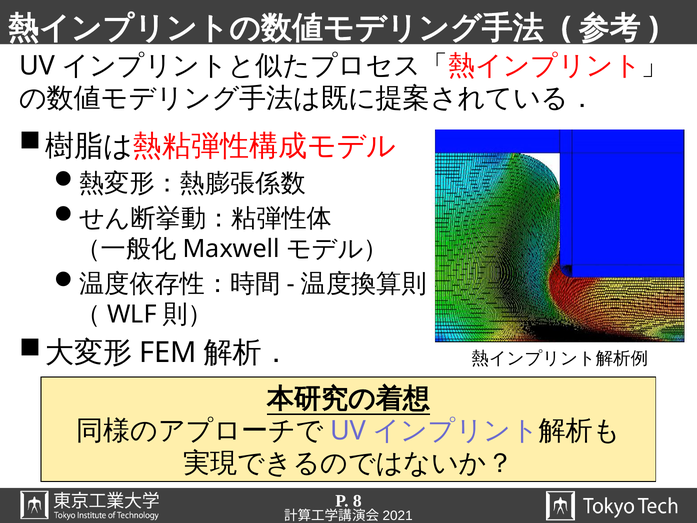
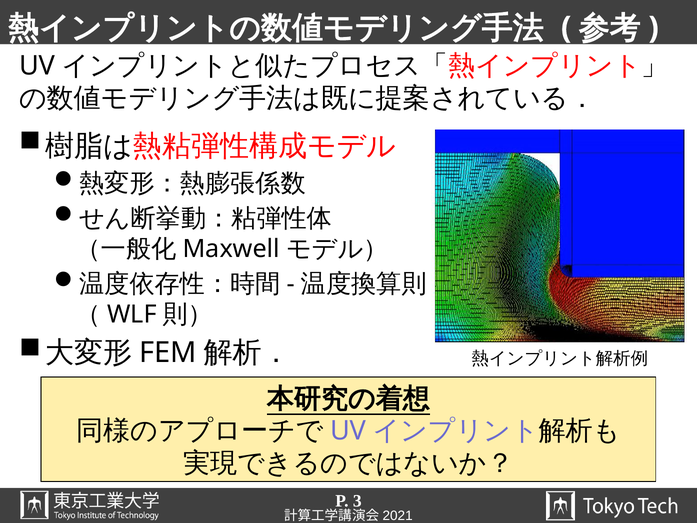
8: 8 -> 3
